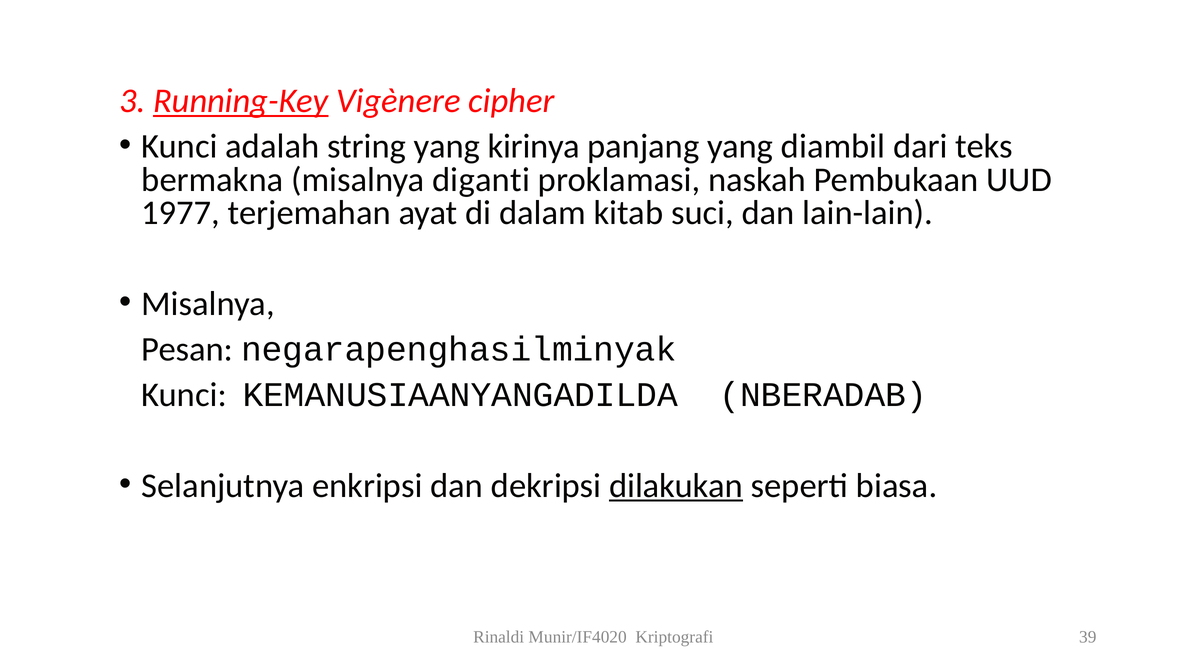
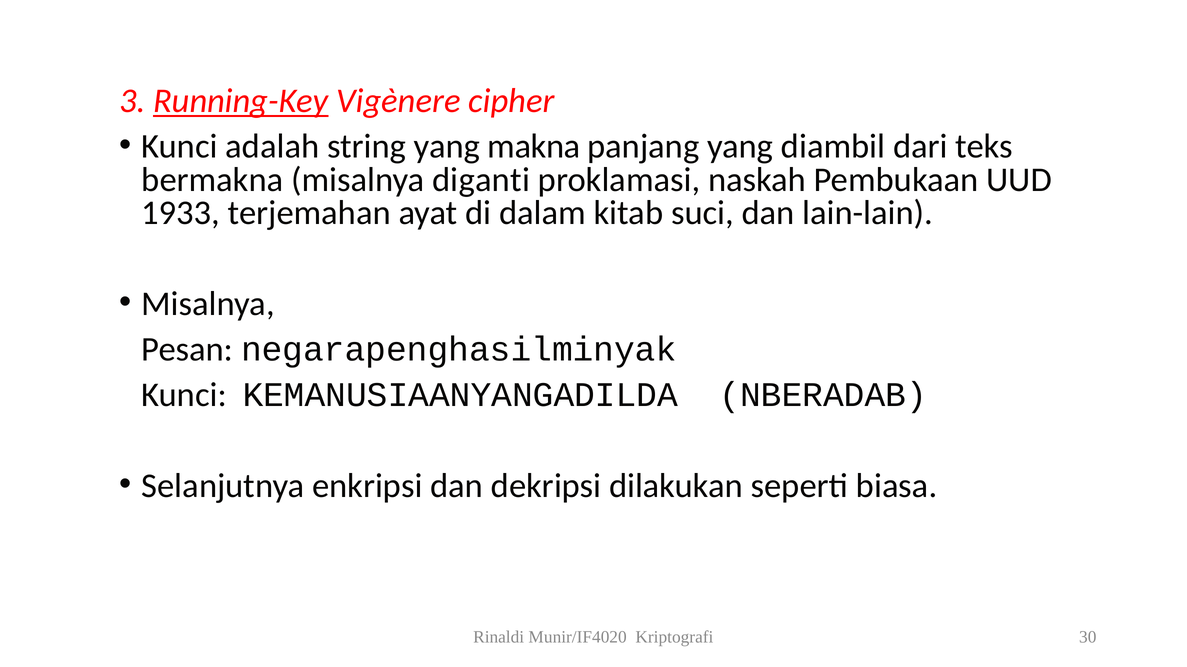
kirinya: kirinya -> makna
1977: 1977 -> 1933
dilakukan underline: present -> none
39: 39 -> 30
